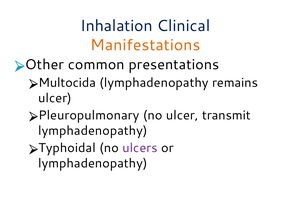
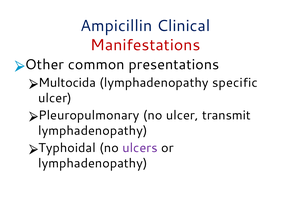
Inhalation: Inhalation -> Ampicillin
Manifestations colour: orange -> red
remains: remains -> specific
